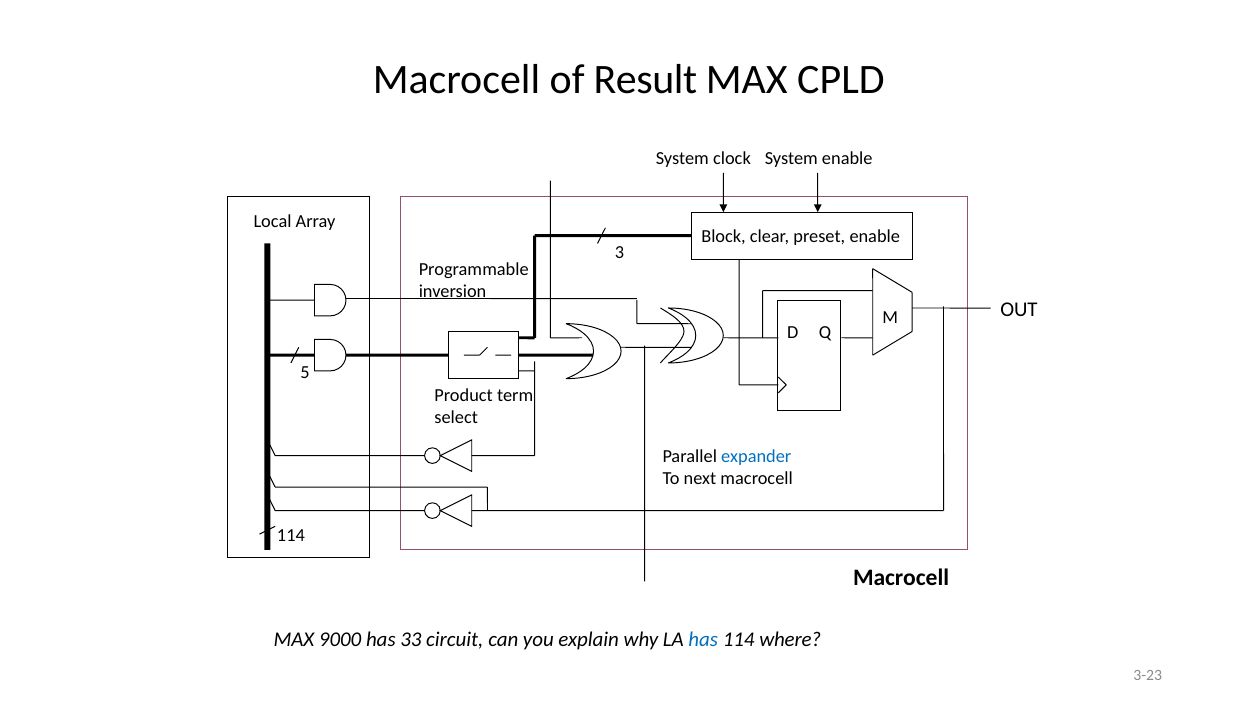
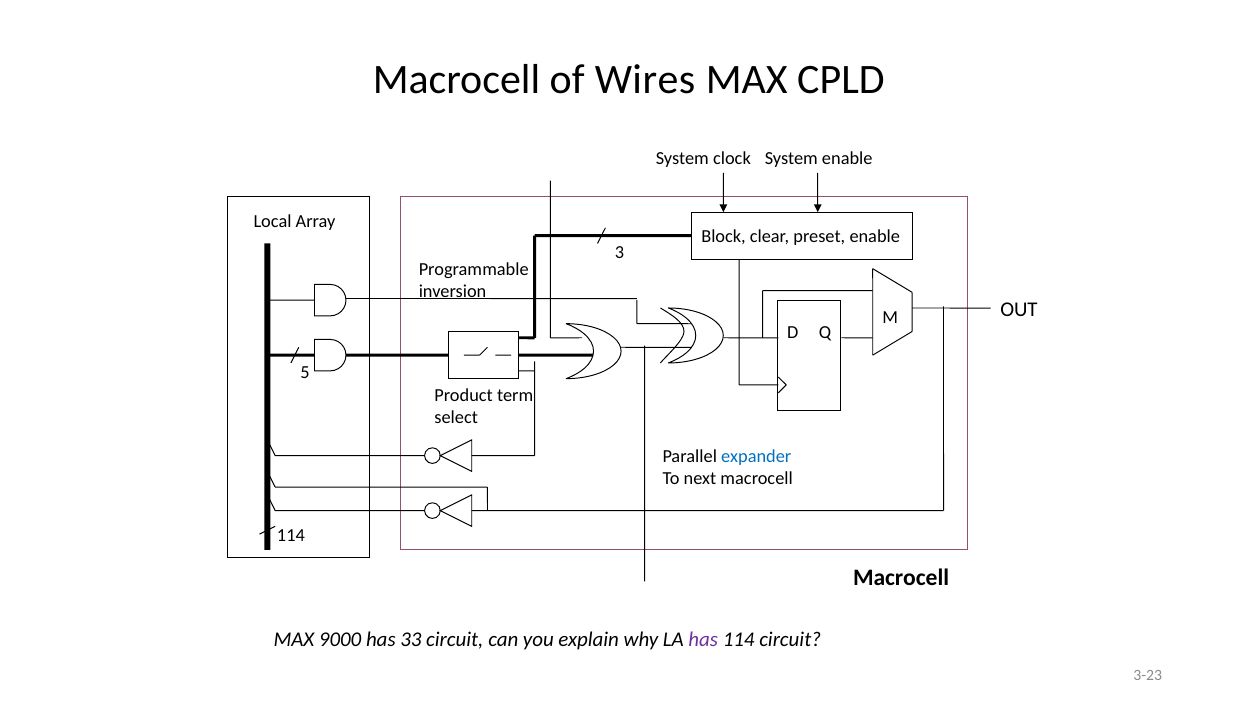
Result: Result -> Wires
has at (703, 640) colour: blue -> purple
114 where: where -> circuit
